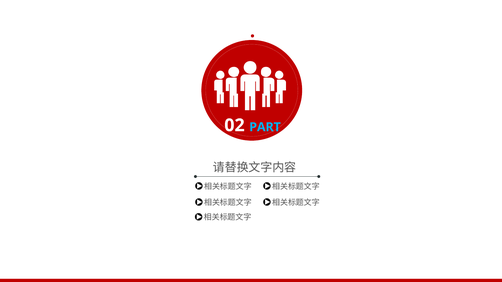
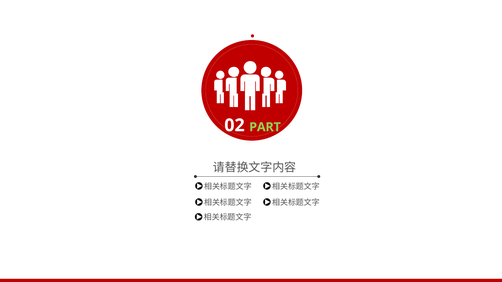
PART colour: light blue -> light green
